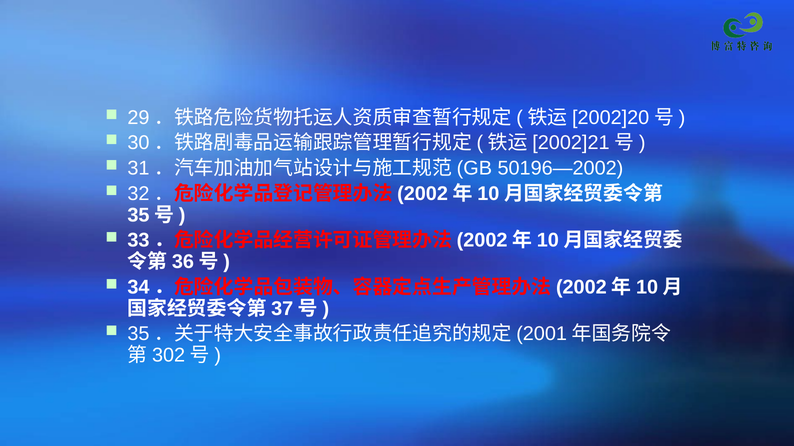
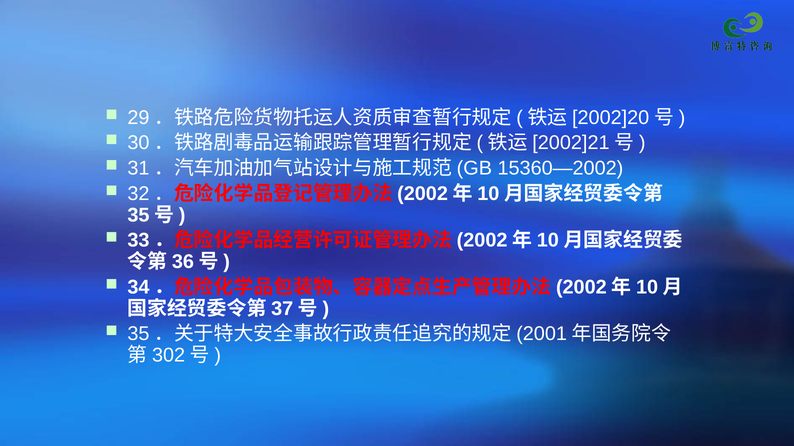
50196—2002: 50196—2002 -> 15360—2002
